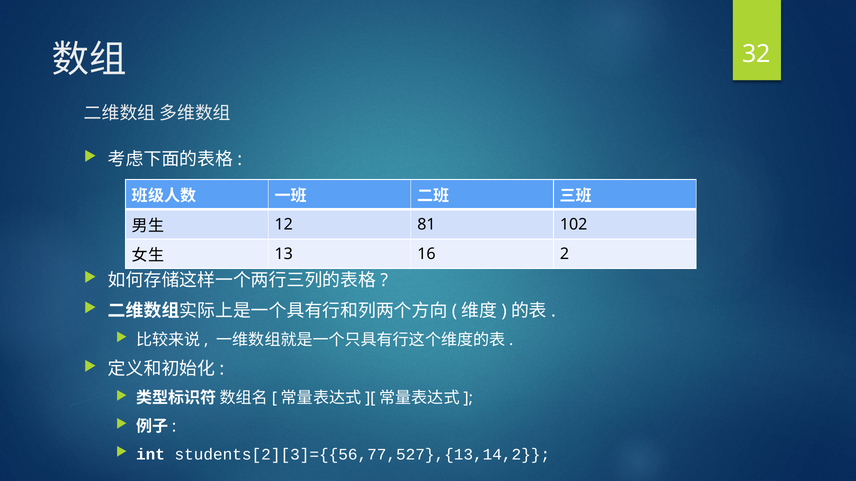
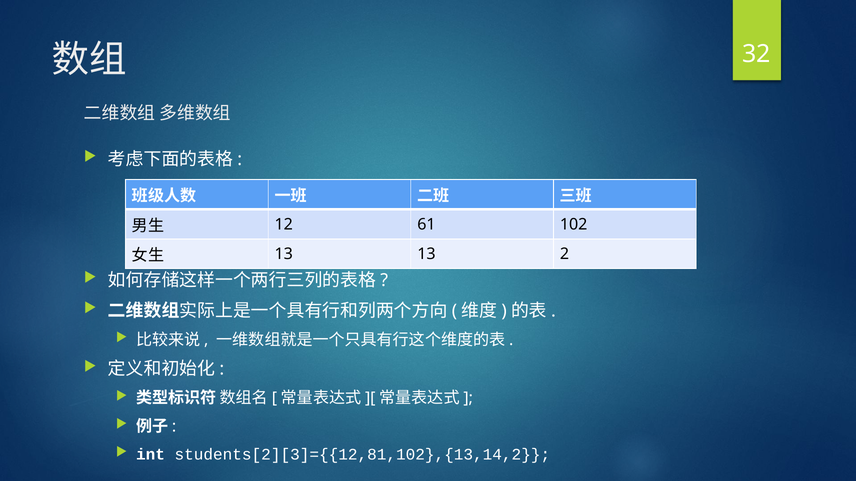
81: 81 -> 61
13 16: 16 -> 13
students[2][3]={{56,77,527},{13,14,2: students[2][3]={{56,77,527},{13,14,2 -> students[2][3]={{12,81,102},{13,14,2
